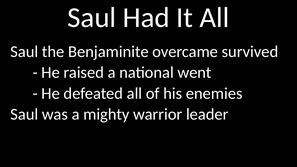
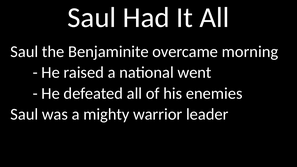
survived: survived -> morning
